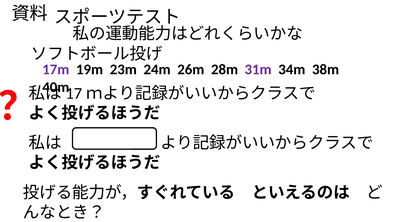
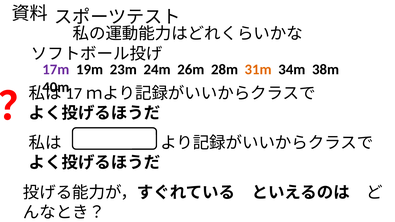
31m colour: purple -> orange
